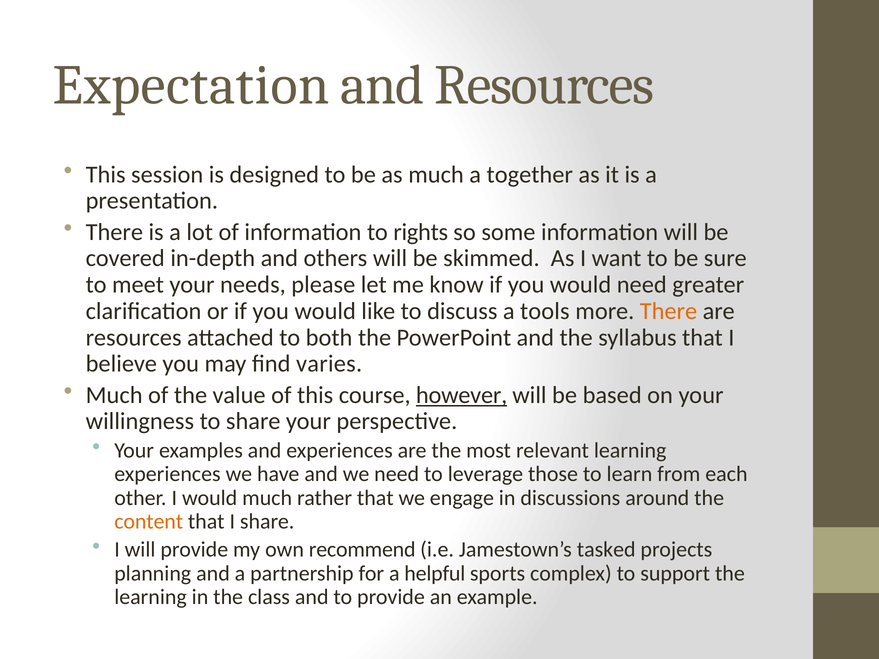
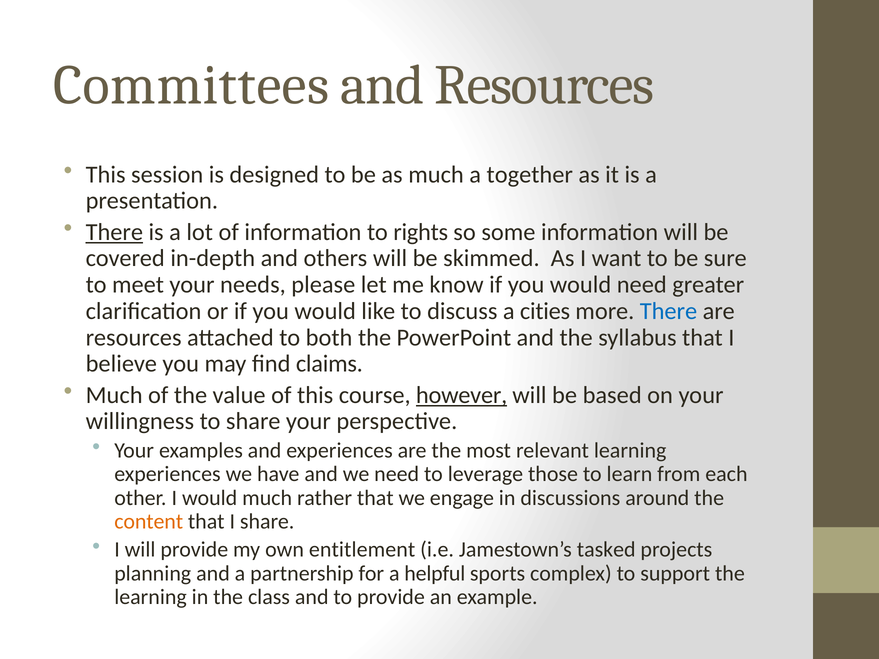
Expectation: Expectation -> Committees
There at (114, 232) underline: none -> present
tools: tools -> cities
There at (669, 311) colour: orange -> blue
varies: varies -> claims
recommend: recommend -> entitlement
